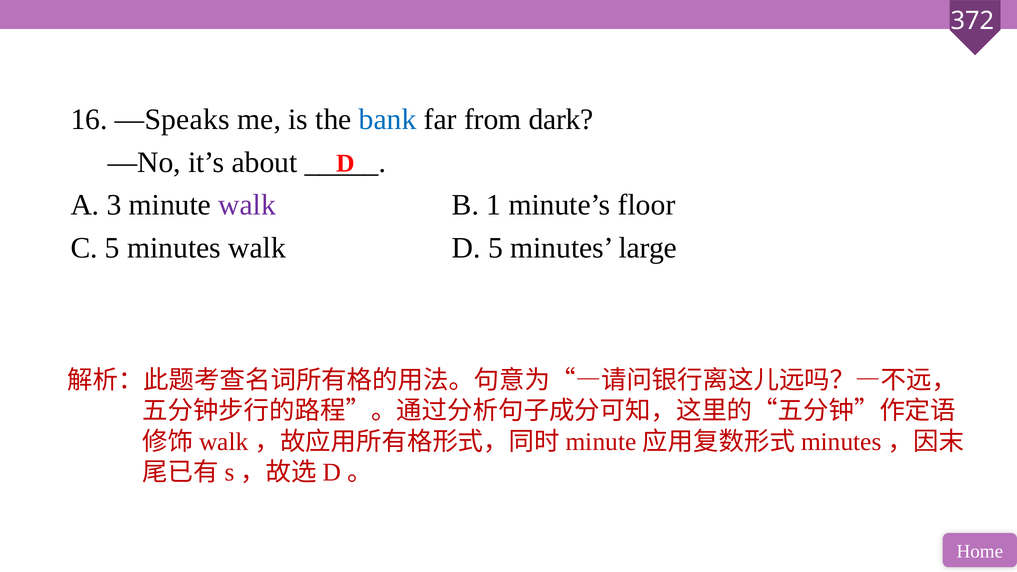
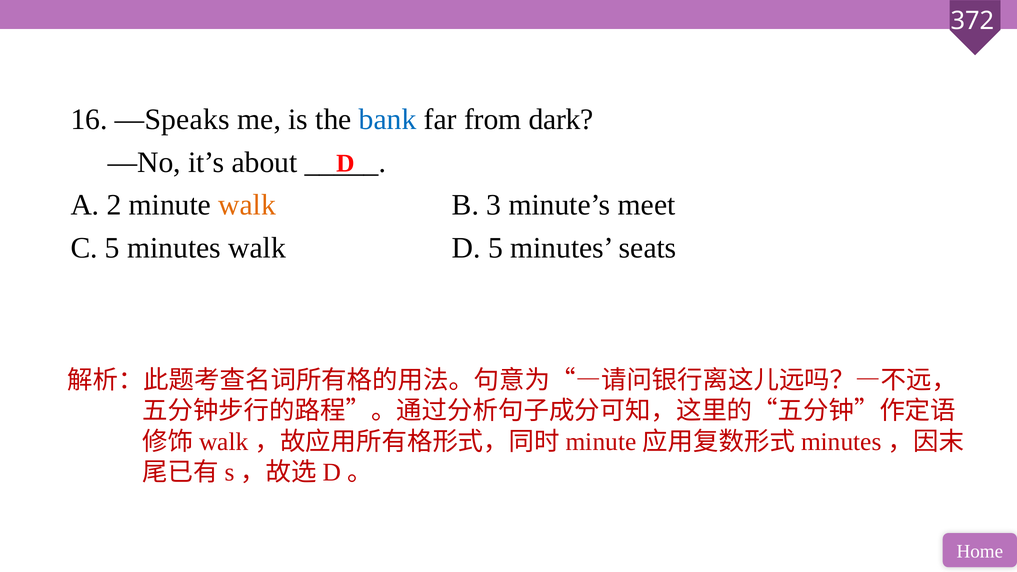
3: 3 -> 2
walk at (247, 205) colour: purple -> orange
1: 1 -> 3
floor: floor -> meet
large: large -> seats
